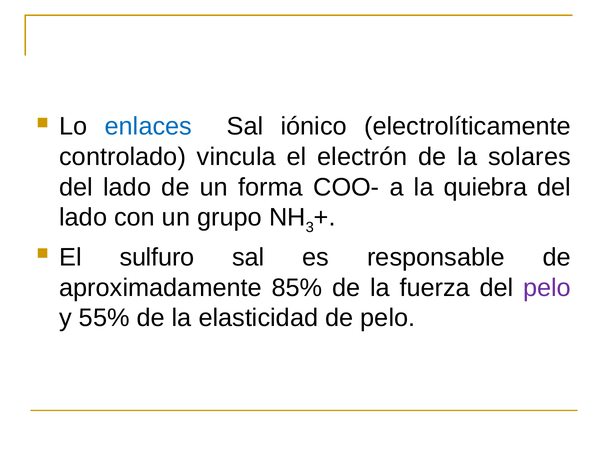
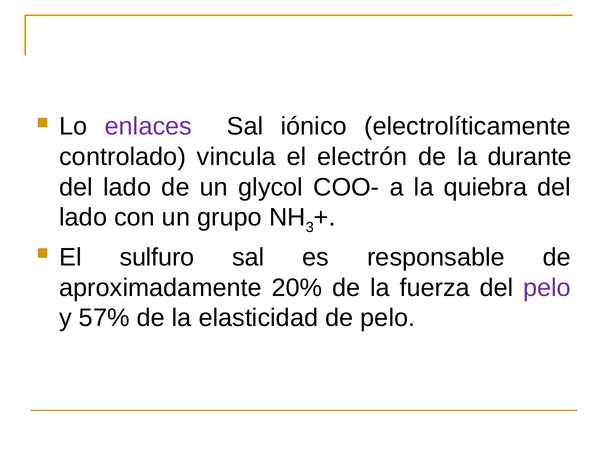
enlaces colour: blue -> purple
solares: solares -> durante
forma: forma -> glycol
85%: 85% -> 20%
55%: 55% -> 57%
